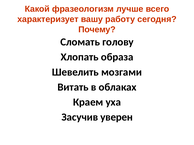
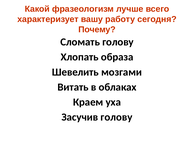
Засучив уверен: уверен -> голову
